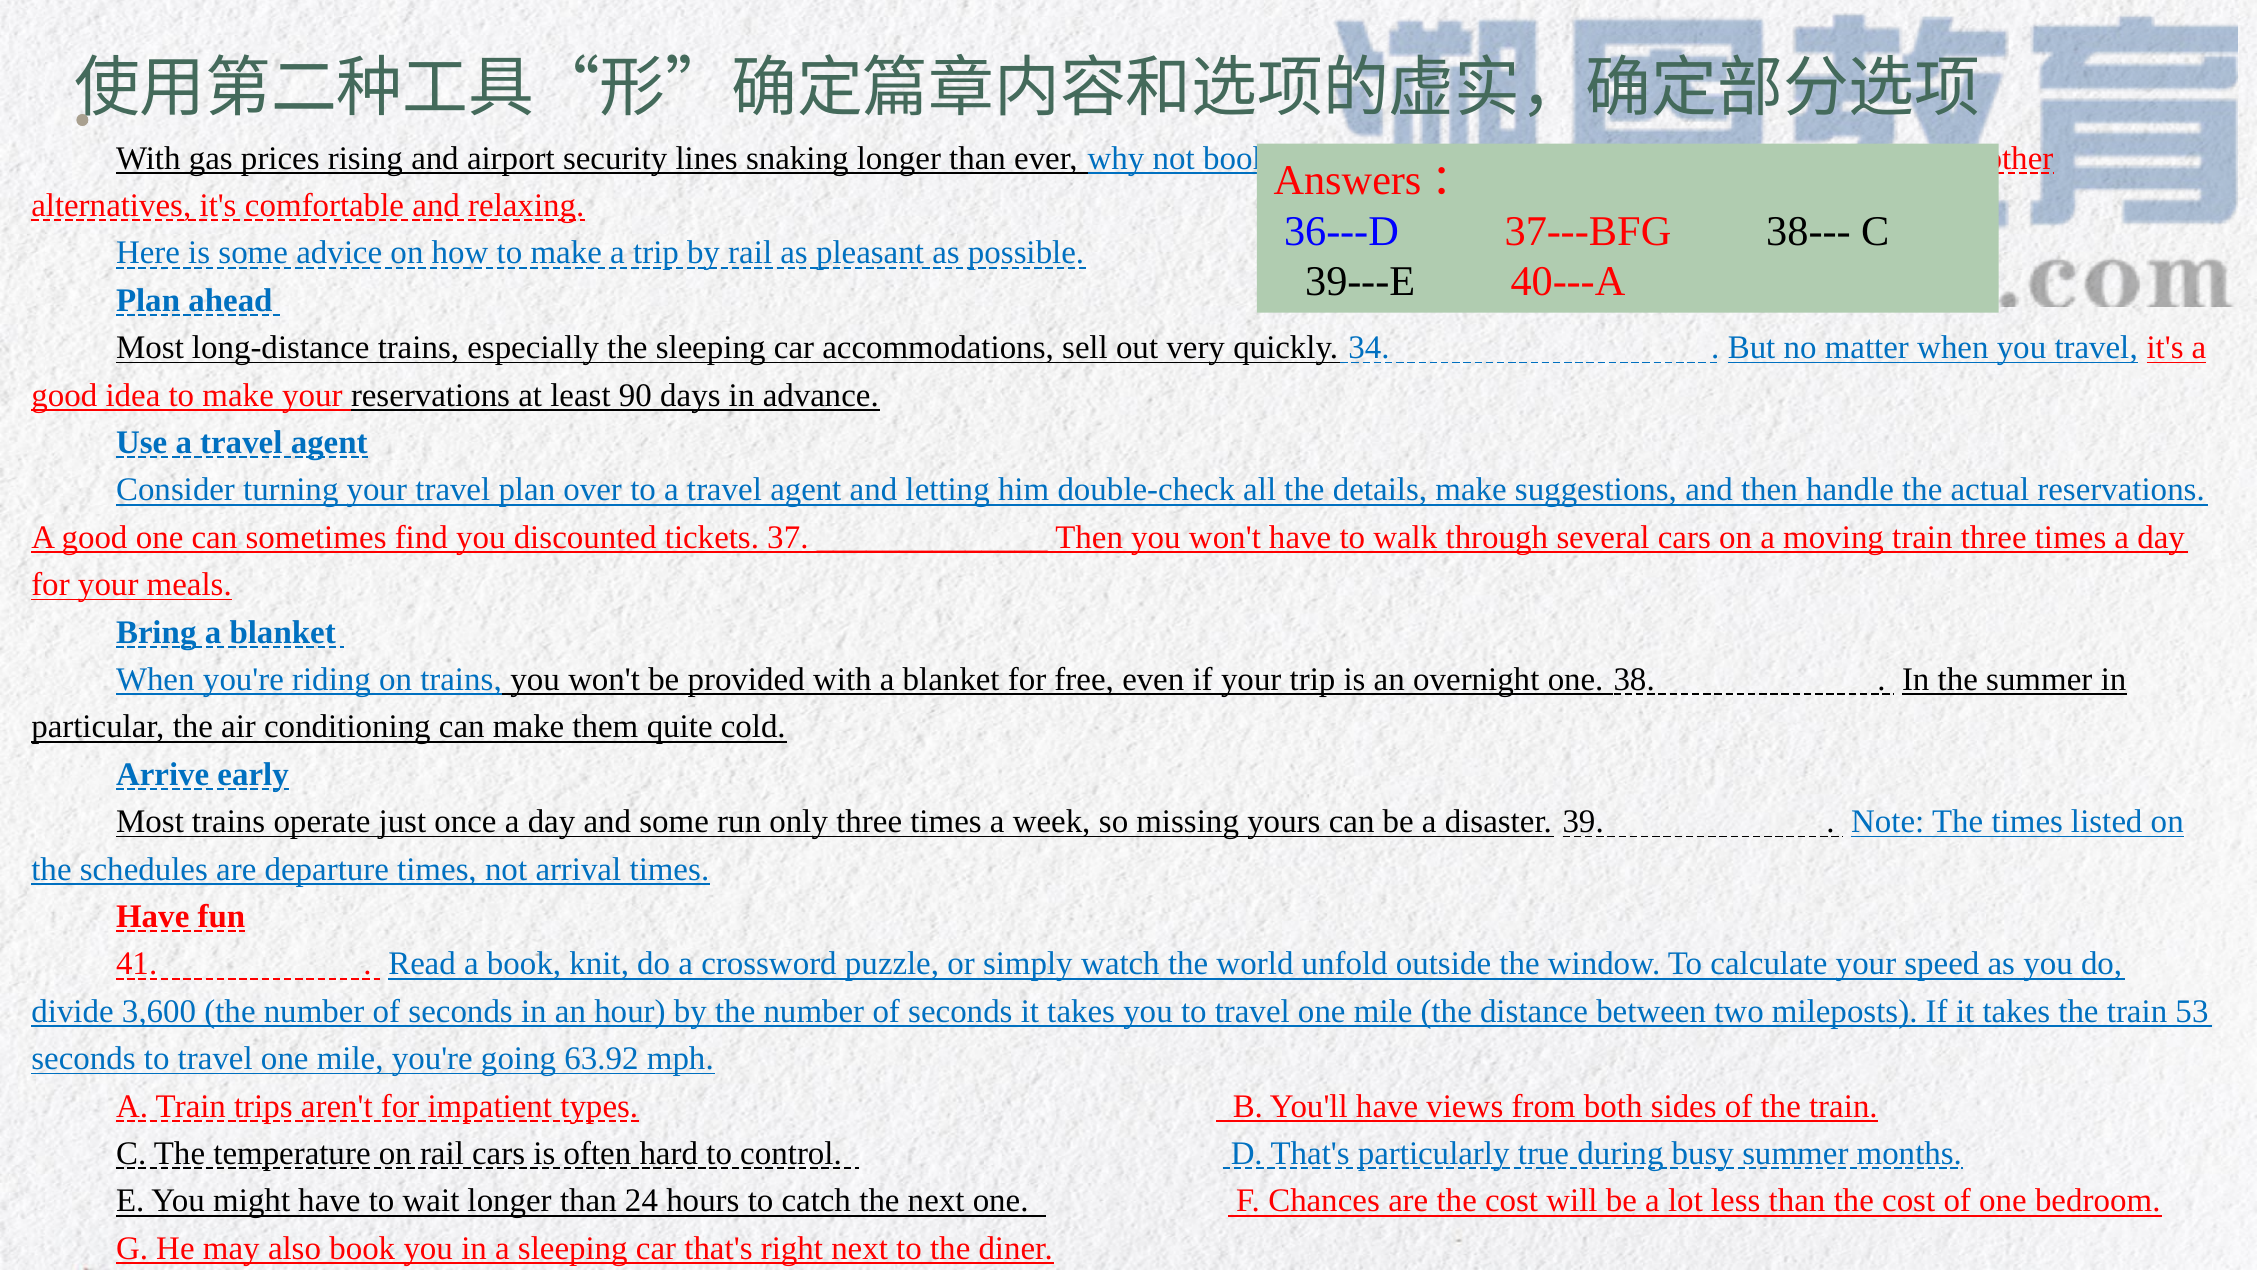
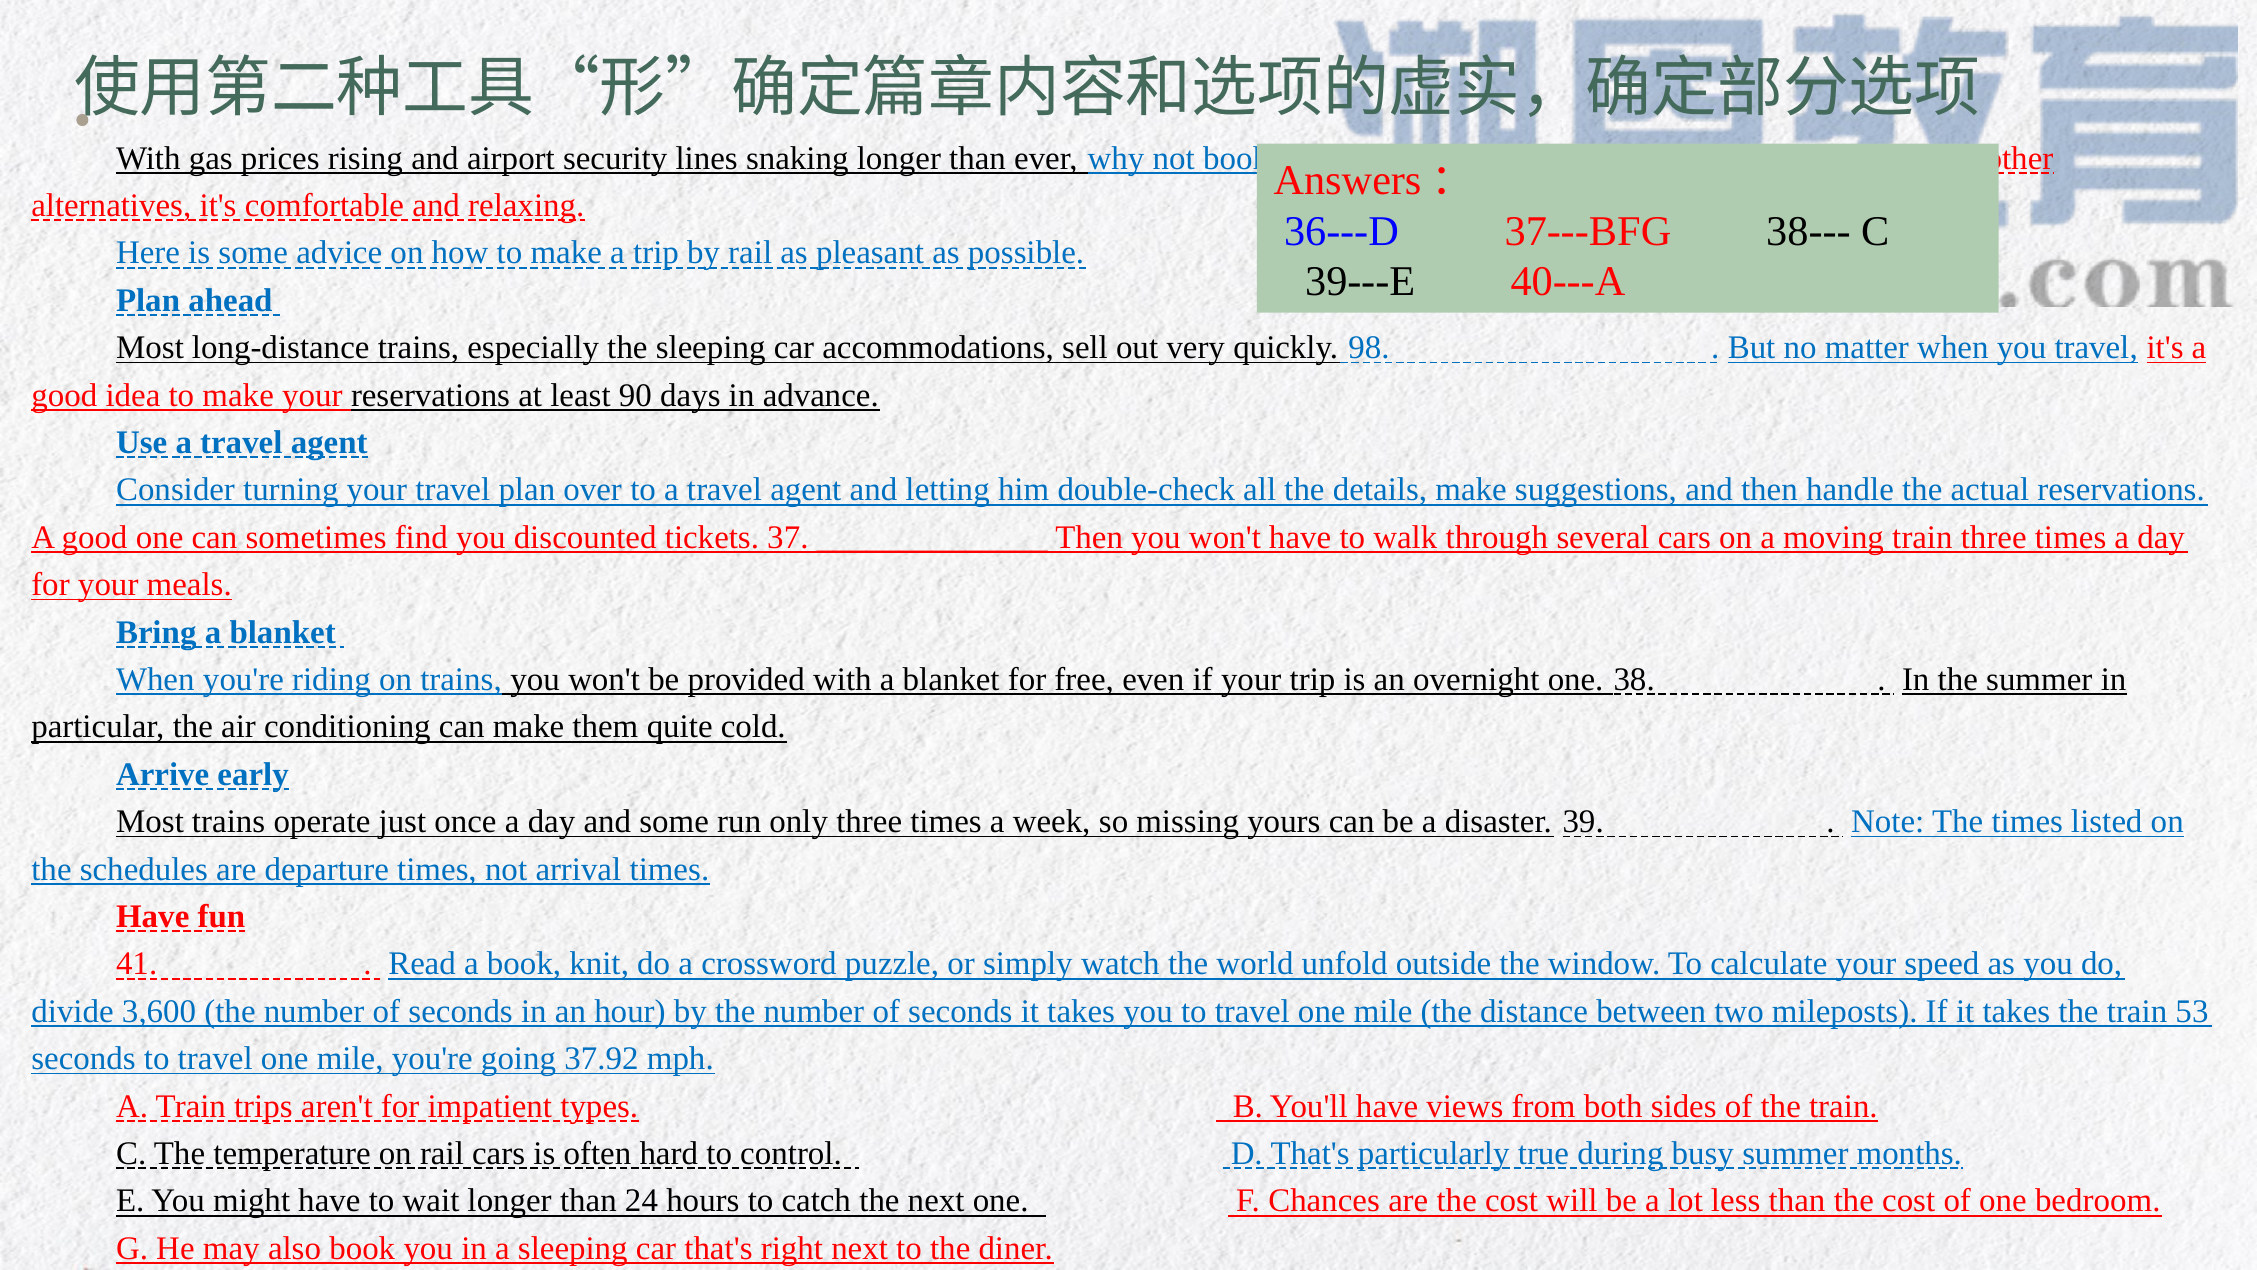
34: 34 -> 98
63.92: 63.92 -> 37.92
